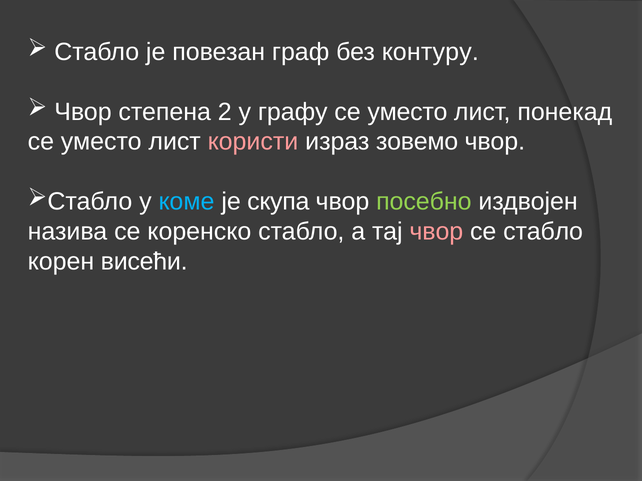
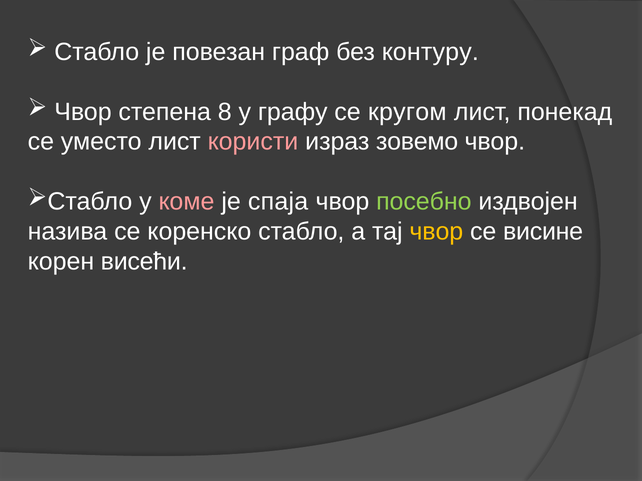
2: 2 -> 8
графу се уместо: уместо -> кругом
коме colour: light blue -> pink
скупа: скупа -> спаја
чвор at (436, 232) colour: pink -> yellow
се стабло: стабло -> висине
